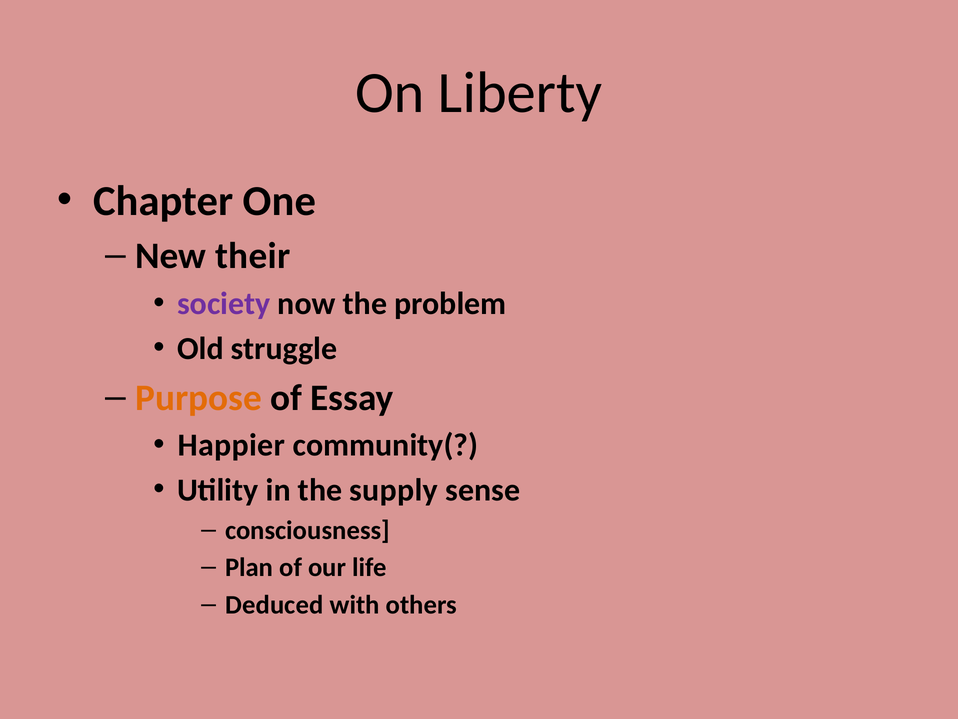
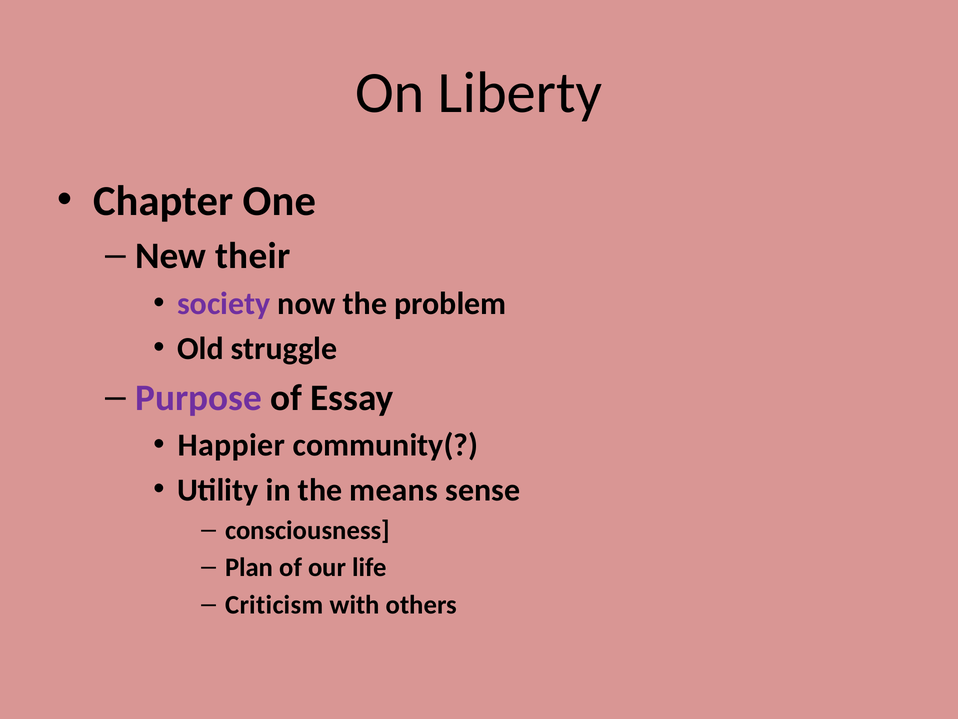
Purpose colour: orange -> purple
supply: supply -> means
Deduced: Deduced -> Criticism
